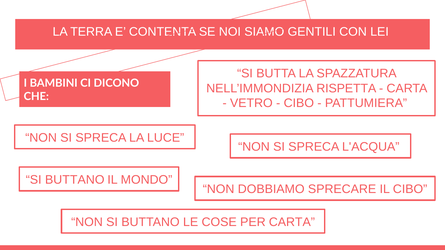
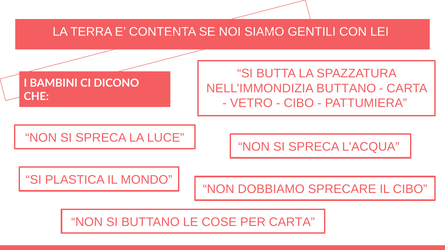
NELL’IMMONDIZIA RISPETTA: RISPETTA -> BUTTANO
BUTTANO at (75, 180): BUTTANO -> PLASTICA
